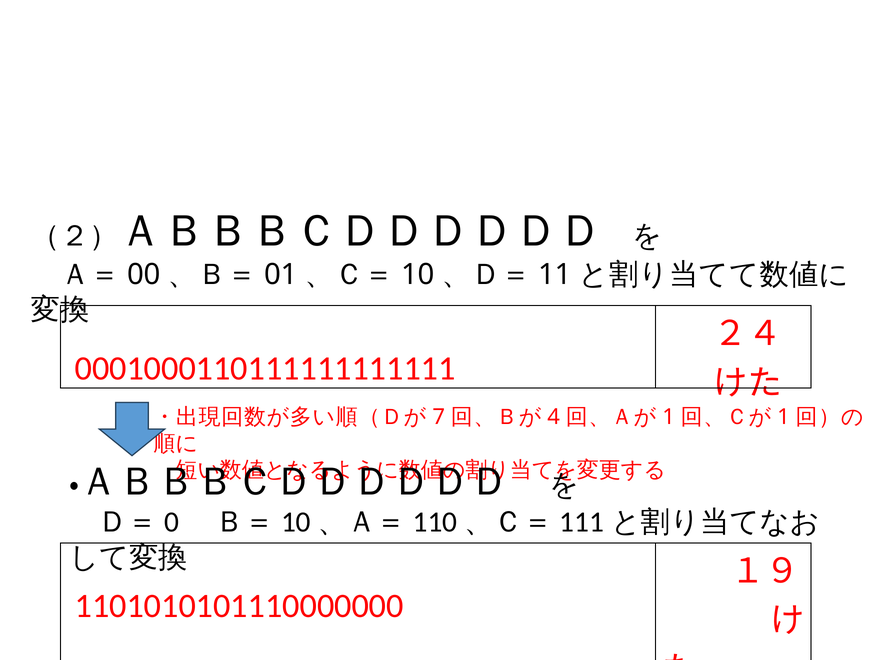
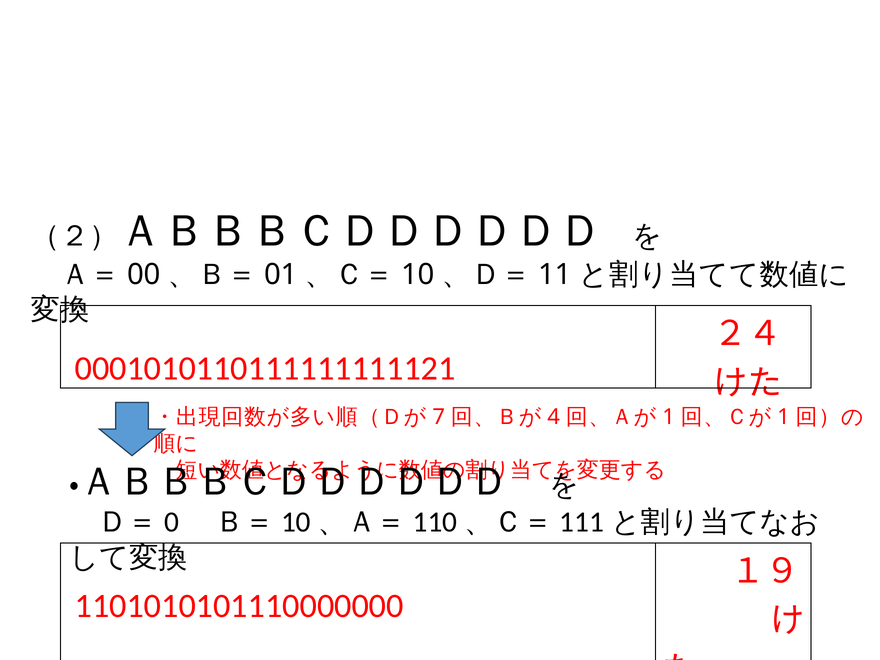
0001000110111111111111: 0001000110111111111111 -> 0001010110111111111121
